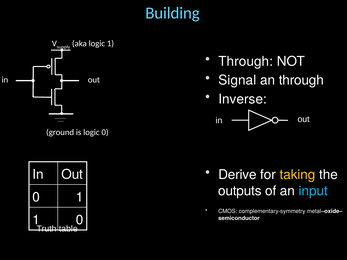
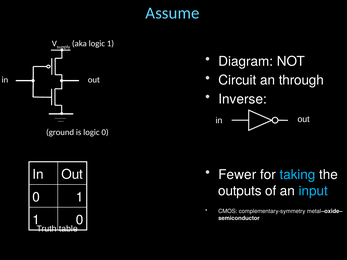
Building: Building -> Assume
Through at (246, 61): Through -> Diagram
Signal: Signal -> Circuit
Derive: Derive -> Fewer
taking colour: yellow -> light blue
